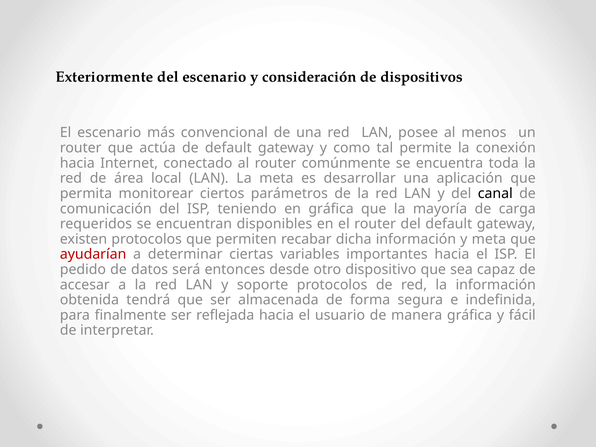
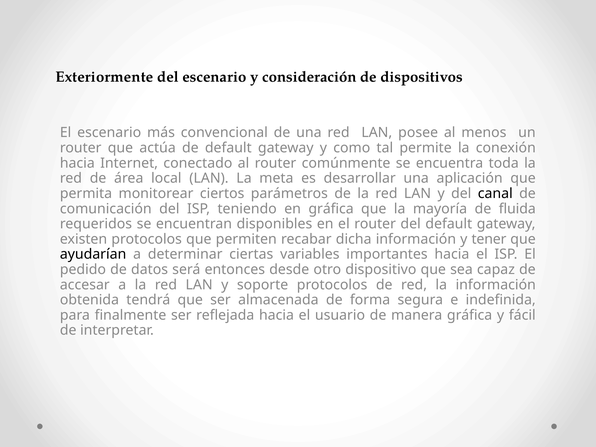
carga: carga -> fluida
y meta: meta -> tener
ayudarían colour: red -> black
